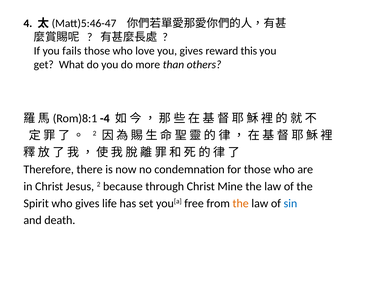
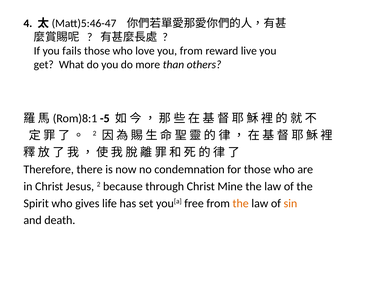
you gives: gives -> from
this: this -> live
-4: -4 -> -5
sin colour: blue -> orange
